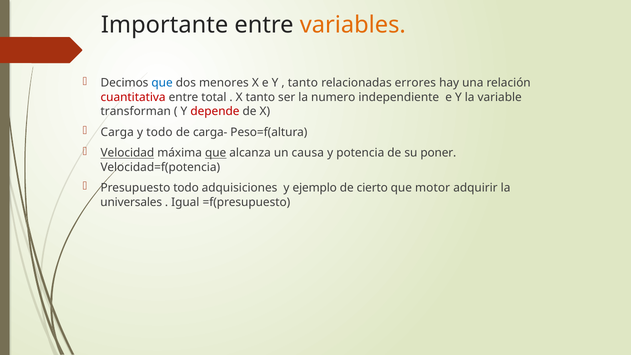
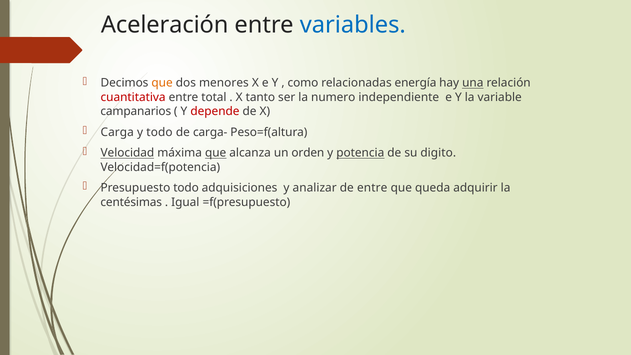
Importante: Importante -> Aceleración
variables colour: orange -> blue
que at (162, 83) colour: blue -> orange
tanto at (303, 83): tanto -> como
errores: errores -> energía
una underline: none -> present
transforman: transforman -> campanarios
causa: causa -> orden
potencia underline: none -> present
poner: poner -> digito
ejemplo: ejemplo -> analizar
de cierto: cierto -> entre
motor: motor -> queda
universales: universales -> centésimas
